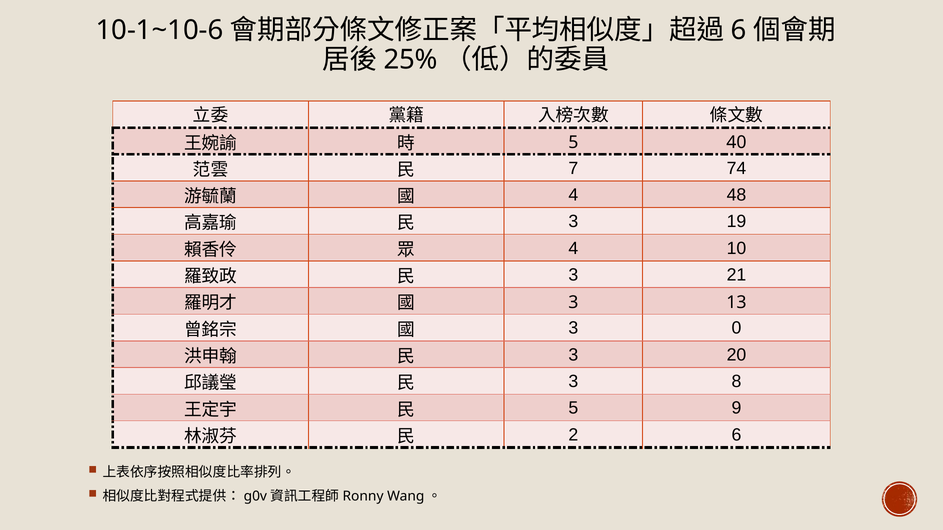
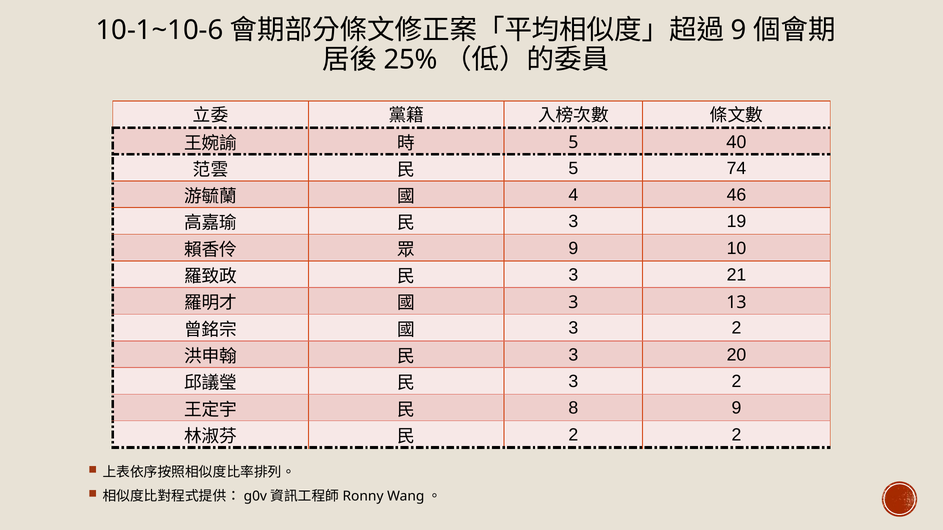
6 at (739, 30): 6 -> 9
7 at (573, 168): 7 -> 5
48: 48 -> 46
4 at (573, 248): 4 -> 9
0 at (736, 328): 0 -> 2
8 at (736, 382): 8 -> 2
5 at (573, 408): 5 -> 8
2 6: 6 -> 2
